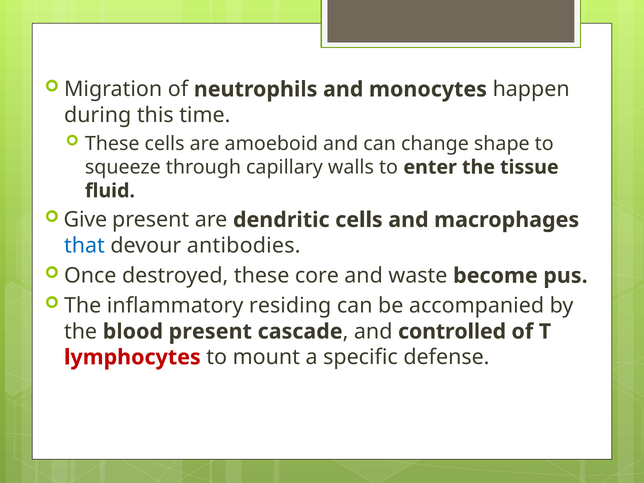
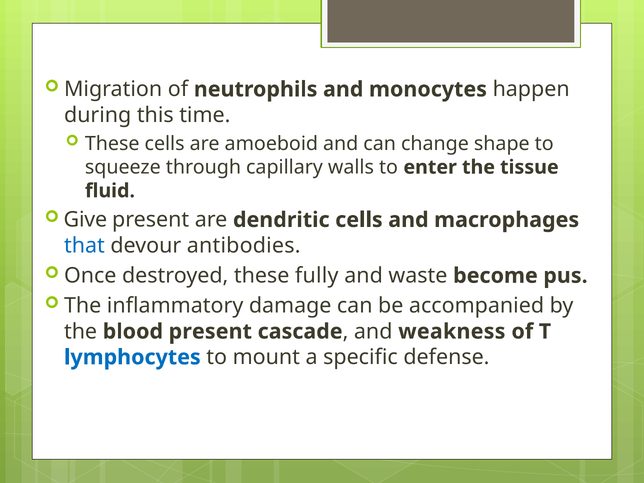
core: core -> fully
residing: residing -> damage
controlled: controlled -> weakness
lymphocytes colour: red -> blue
